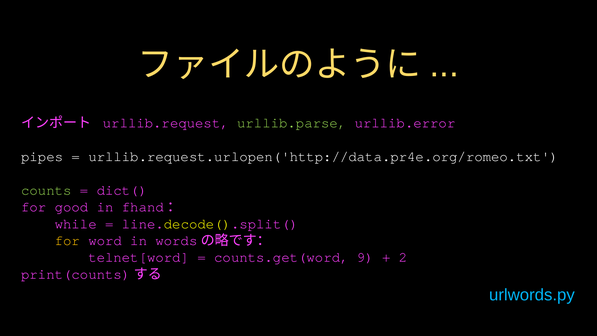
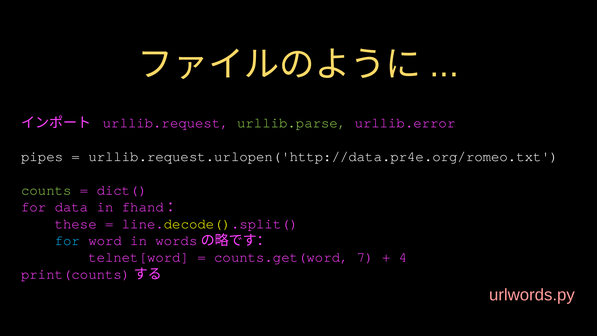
good: good -> data
while: while -> these
for at (67, 240) colour: yellow -> light blue
9: 9 -> 7
2: 2 -> 4
urlwords.py colour: light blue -> pink
